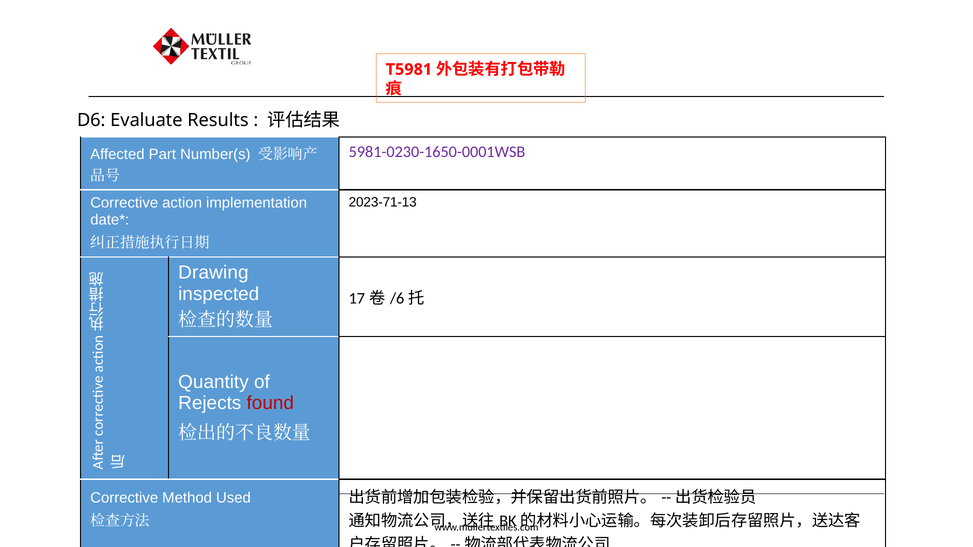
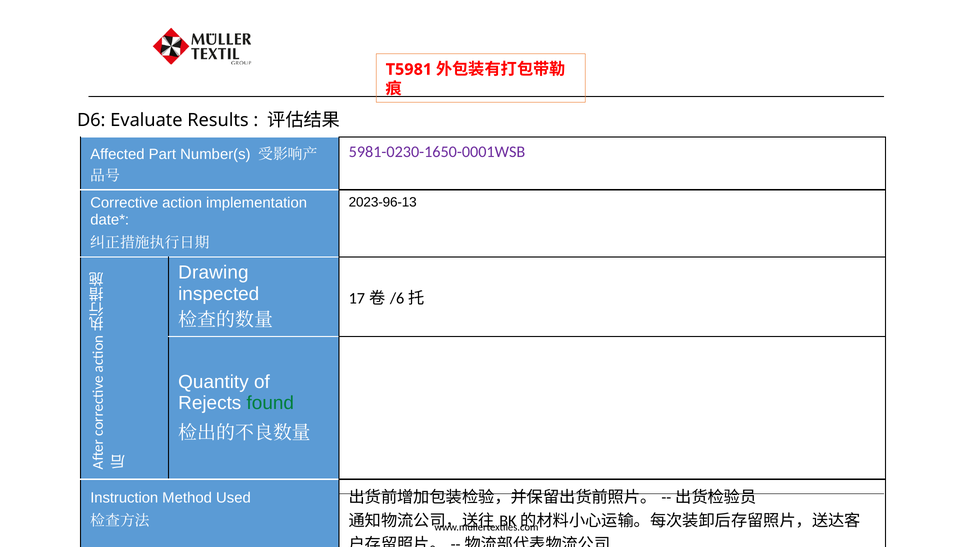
2023-71-13: 2023-71-13 -> 2023-96-13
found colour: red -> green
Corrective at (124, 498): Corrective -> Instruction
